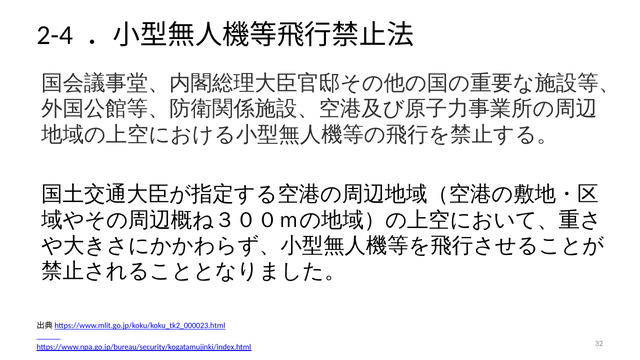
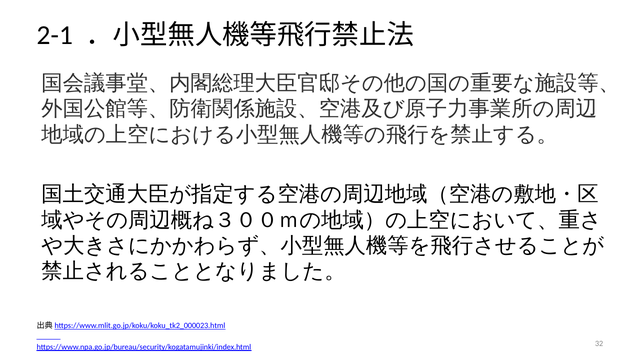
2-4: 2-4 -> 2-1
